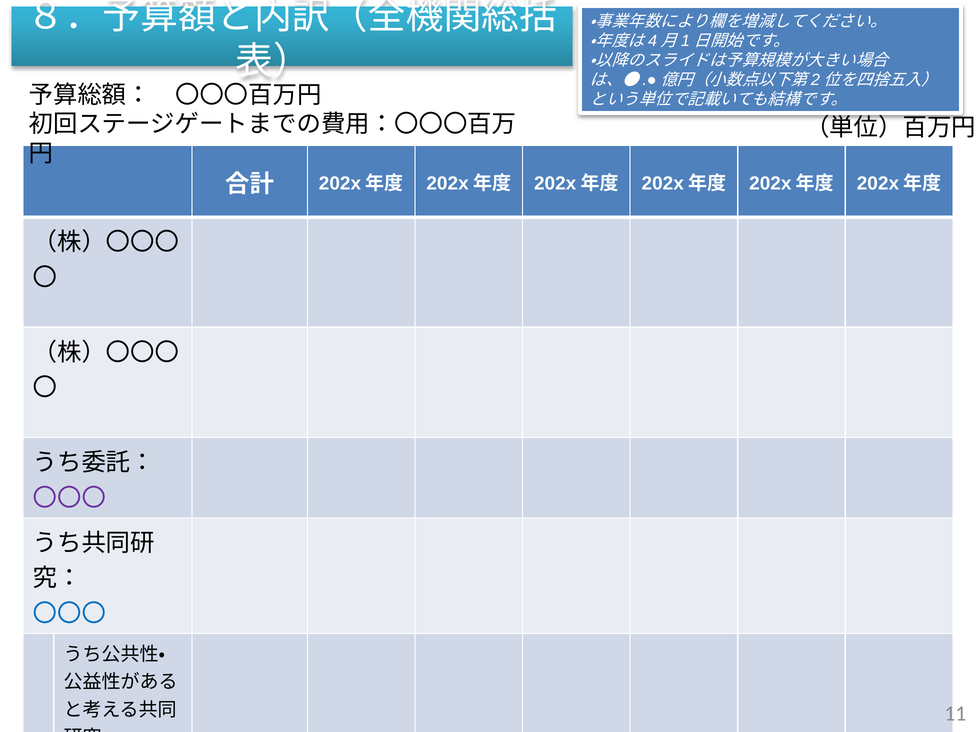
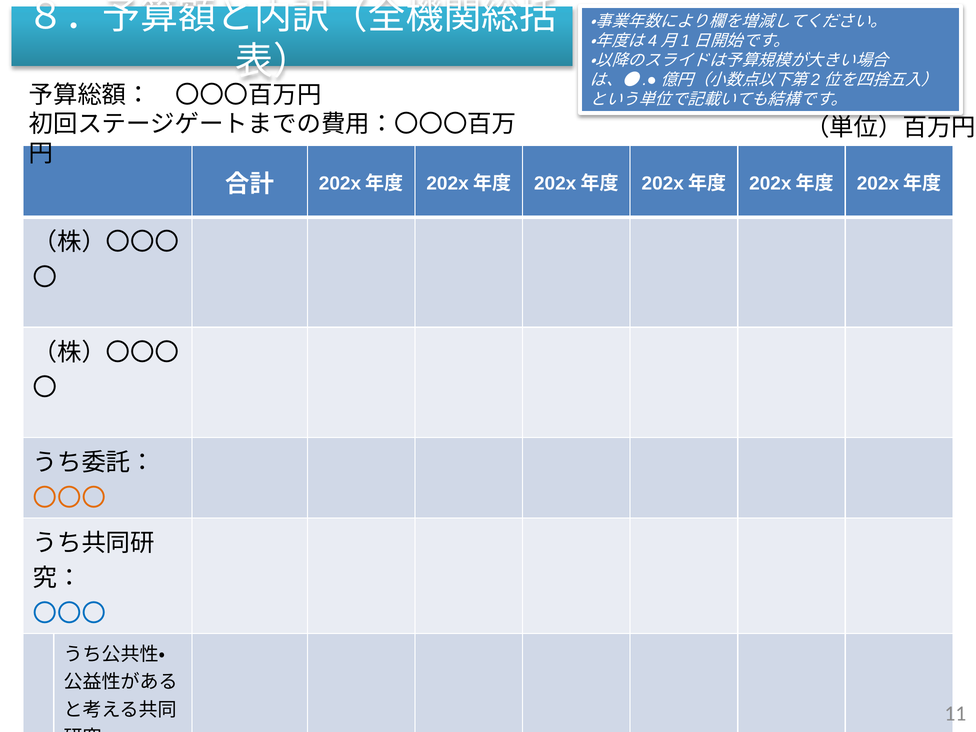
〇〇〇 at (69, 498) colour: purple -> orange
